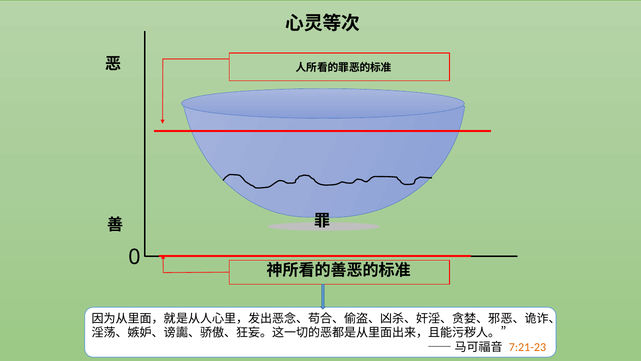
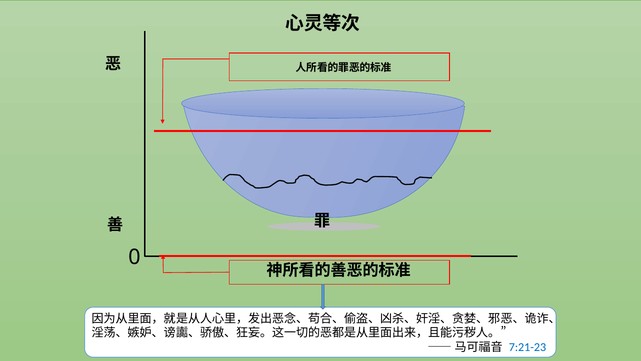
7:21-23 colour: orange -> blue
